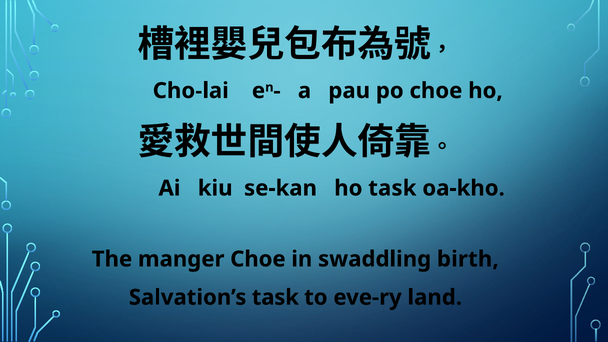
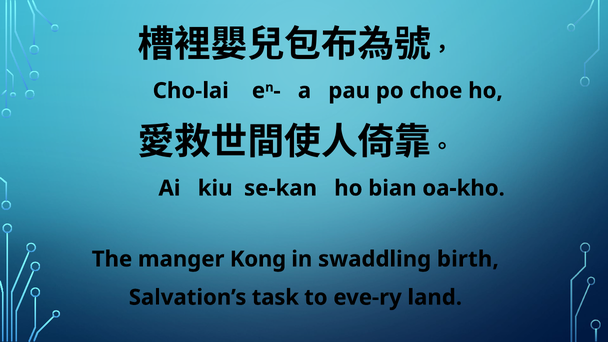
ho task: task -> bian
manger Choe: Choe -> Kong
